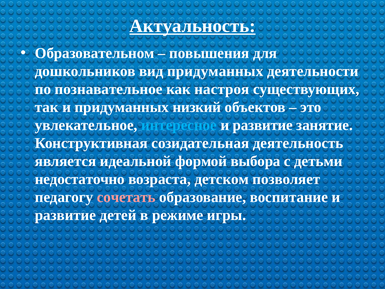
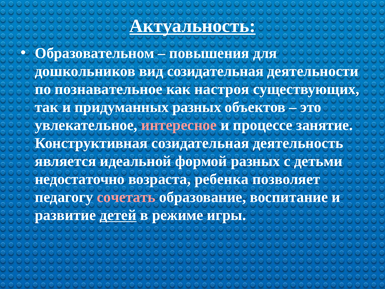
вид придуманных: придуманных -> созидательная
придуманных низкий: низкий -> разных
интересное colour: light blue -> pink
развитие at (263, 125): развитие -> процессе
формой выбора: выбора -> разных
детском: детском -> ребенка
детей underline: none -> present
